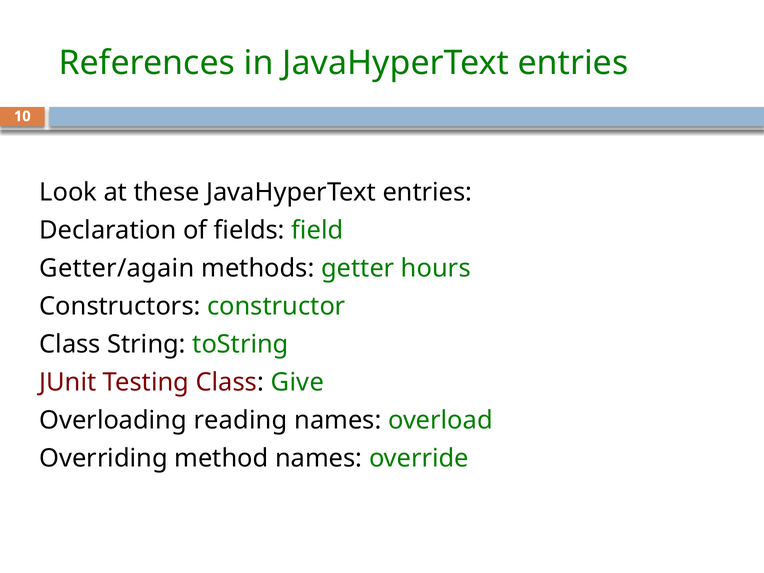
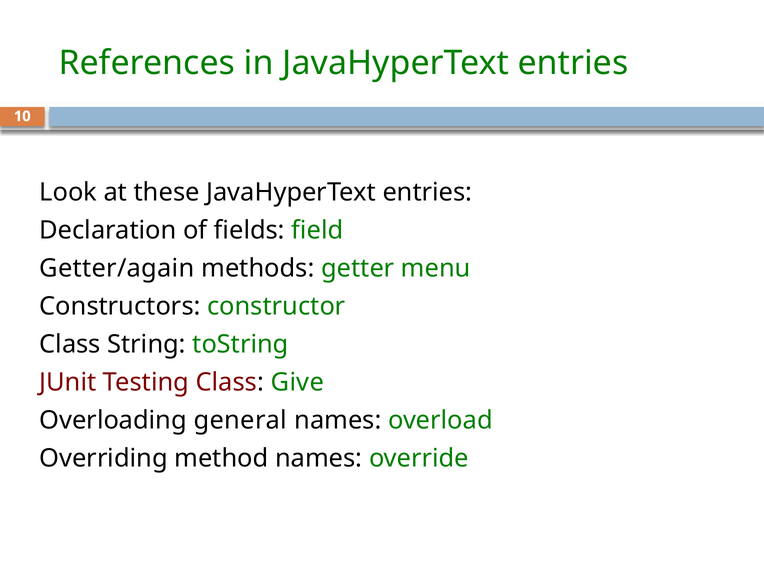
hours: hours -> menu
reading: reading -> general
